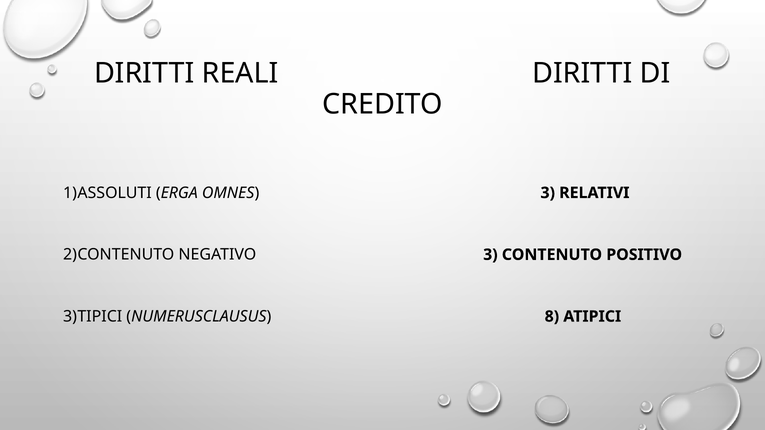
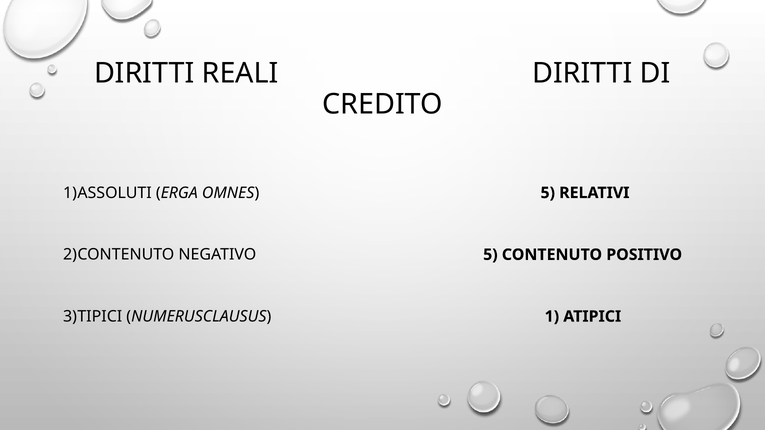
OMNES 3: 3 -> 5
NEGATIVO 3: 3 -> 5
8: 8 -> 1
